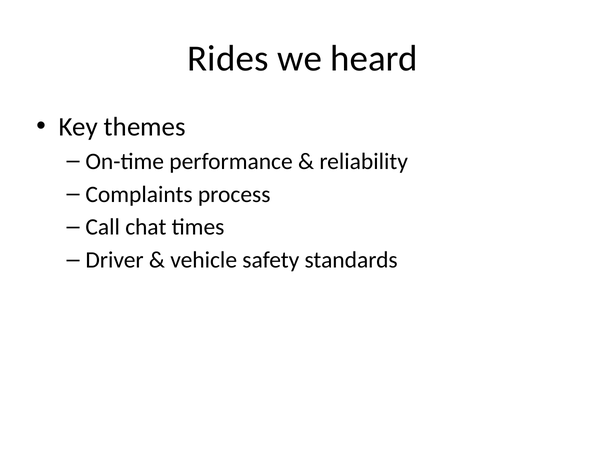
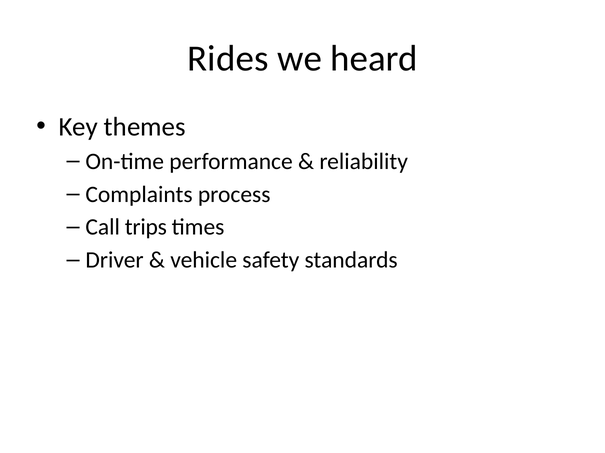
chat: chat -> trips
